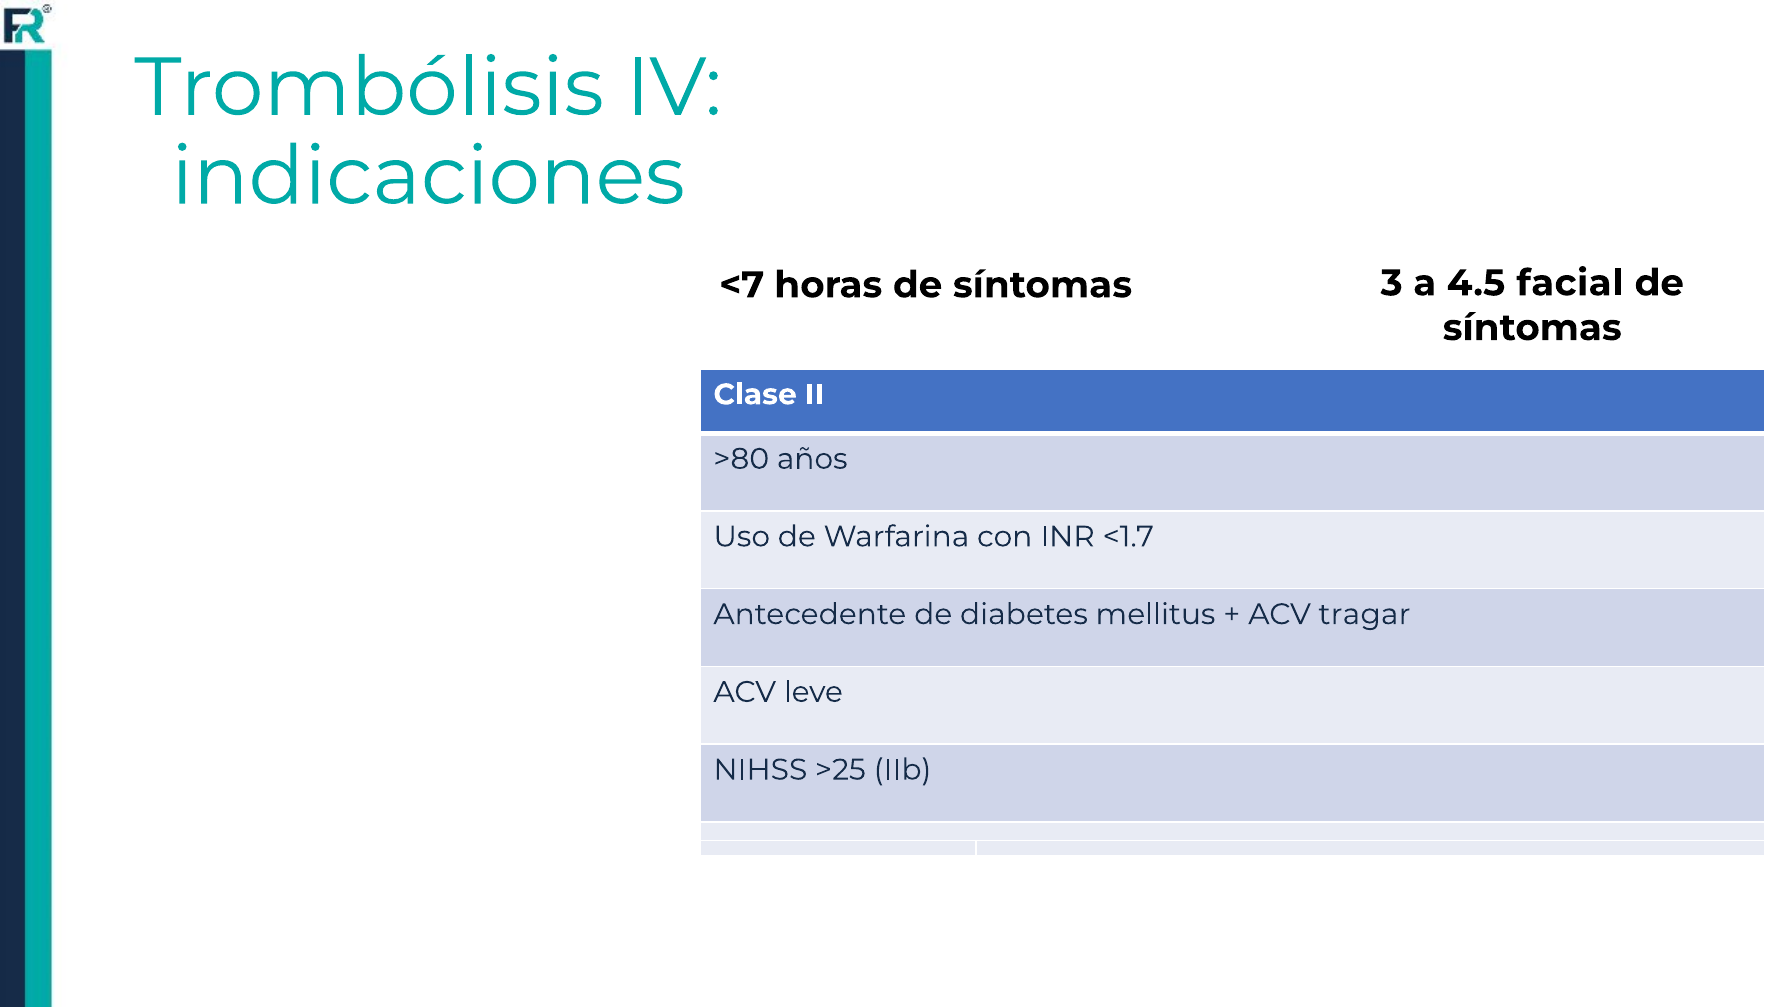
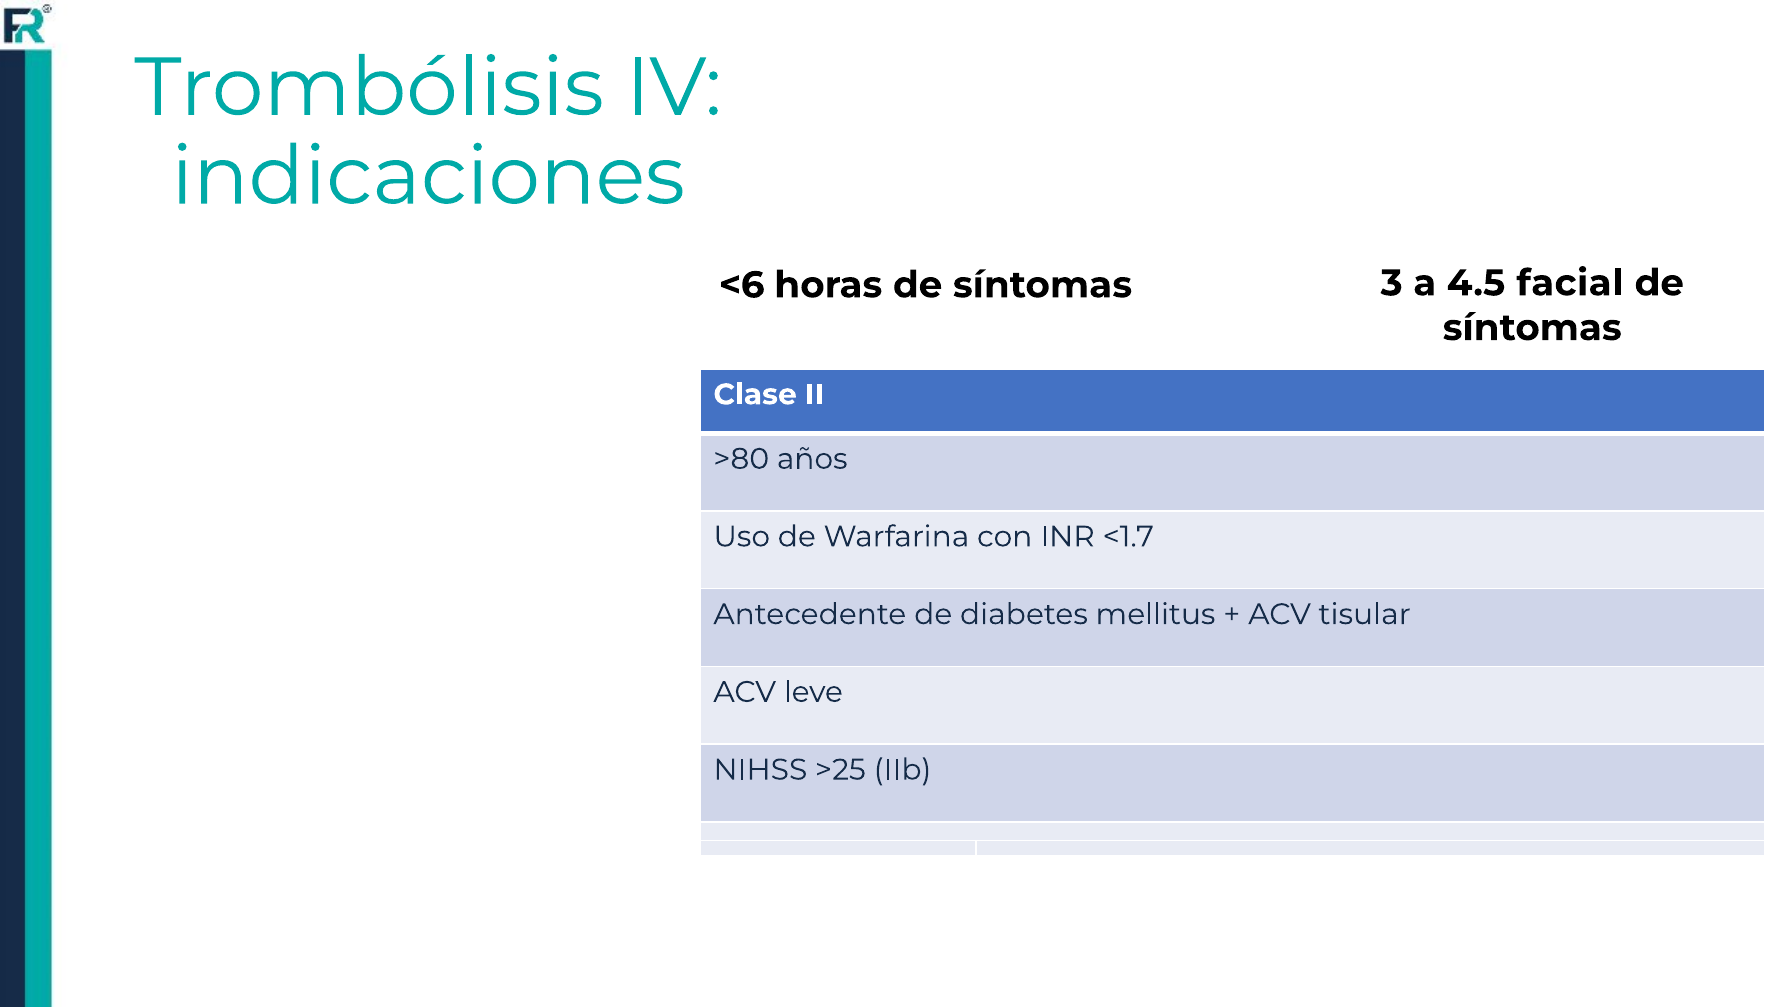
<7: <7 -> <6
tragar: tragar -> tisular
